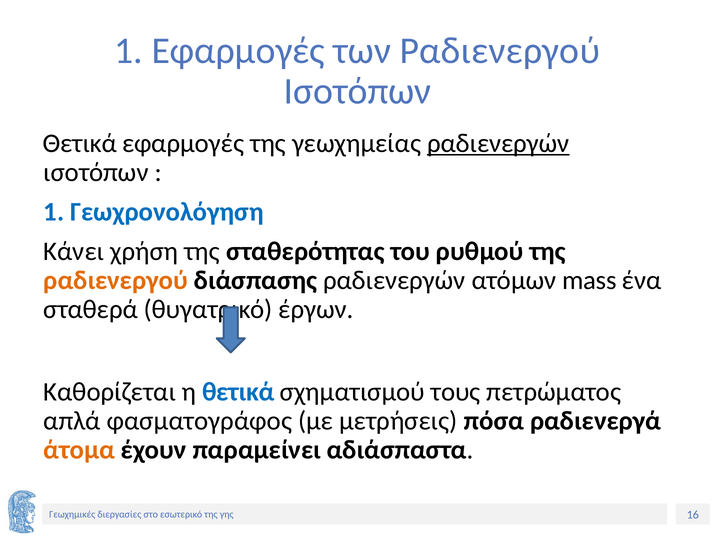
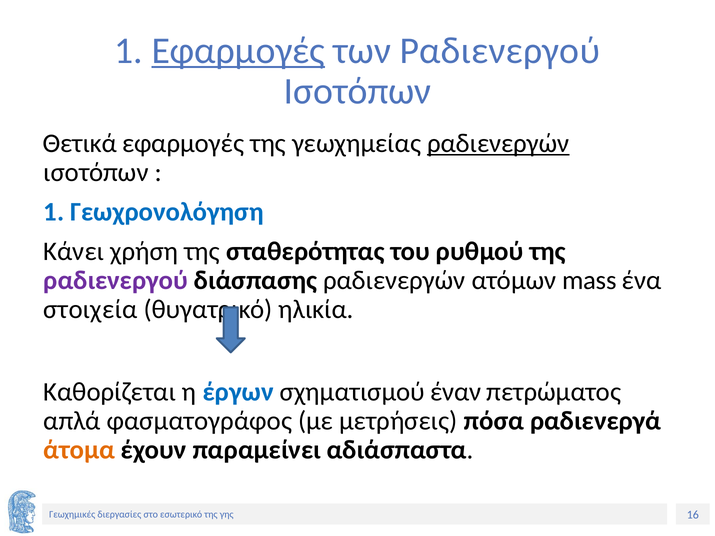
Εφαρμογές at (238, 51) underline: none -> present
ραδιενεργού at (116, 281) colour: orange -> purple
σταθερά: σταθερά -> στοιχεία
έργων: έργων -> ηλικία
η θετικά: θετικά -> έργων
τους: τους -> έναν
